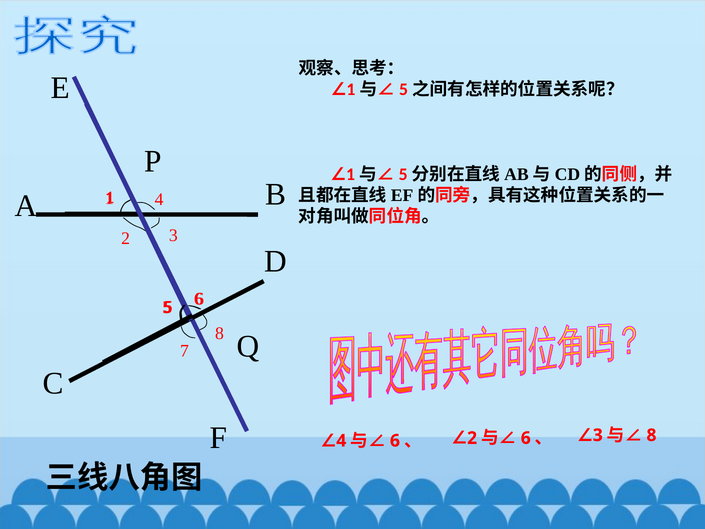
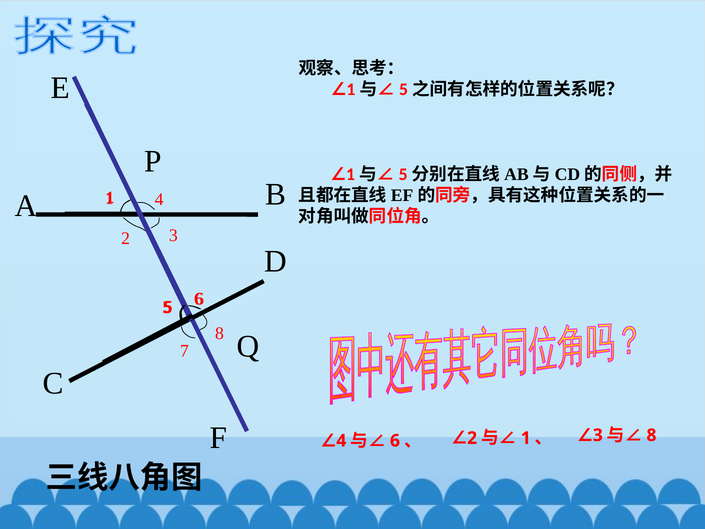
6 at (526, 438): 6 -> 1
